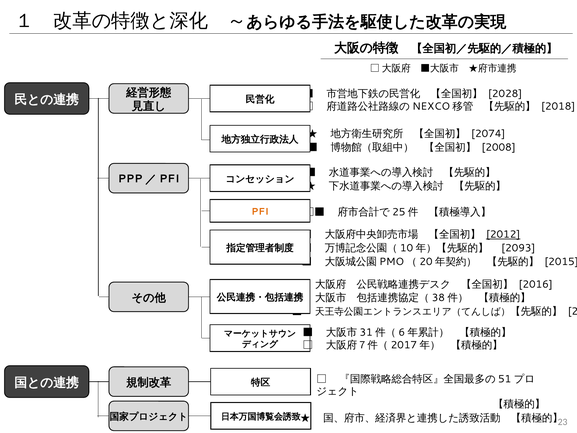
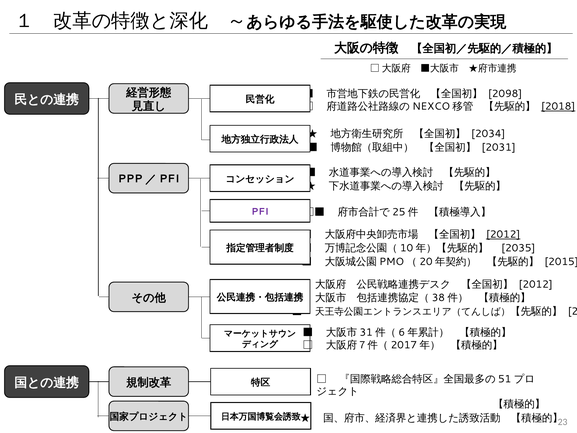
2028: 2028 -> 2098
2018 underline: none -> present
2074: 2074 -> 2034
2008: 2008 -> 2031
PFI colour: orange -> purple
2093: 2093 -> 2035
2016 at (536, 284): 2016 -> 2012
